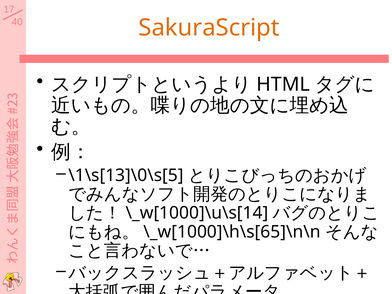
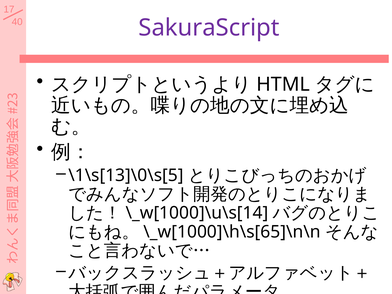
SakuraScript colour: orange -> purple
